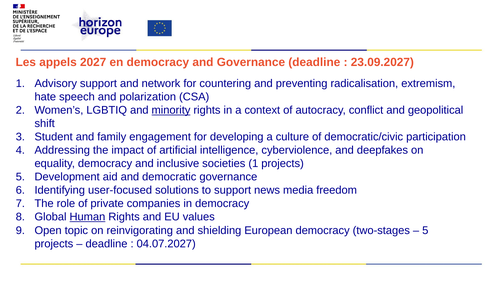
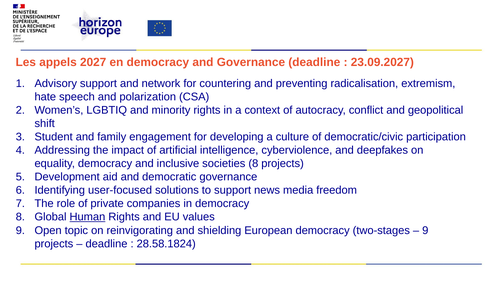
minority underline: present -> none
societies 1: 1 -> 8
5 at (425, 230): 5 -> 9
04.07.2027: 04.07.2027 -> 28.58.1824
